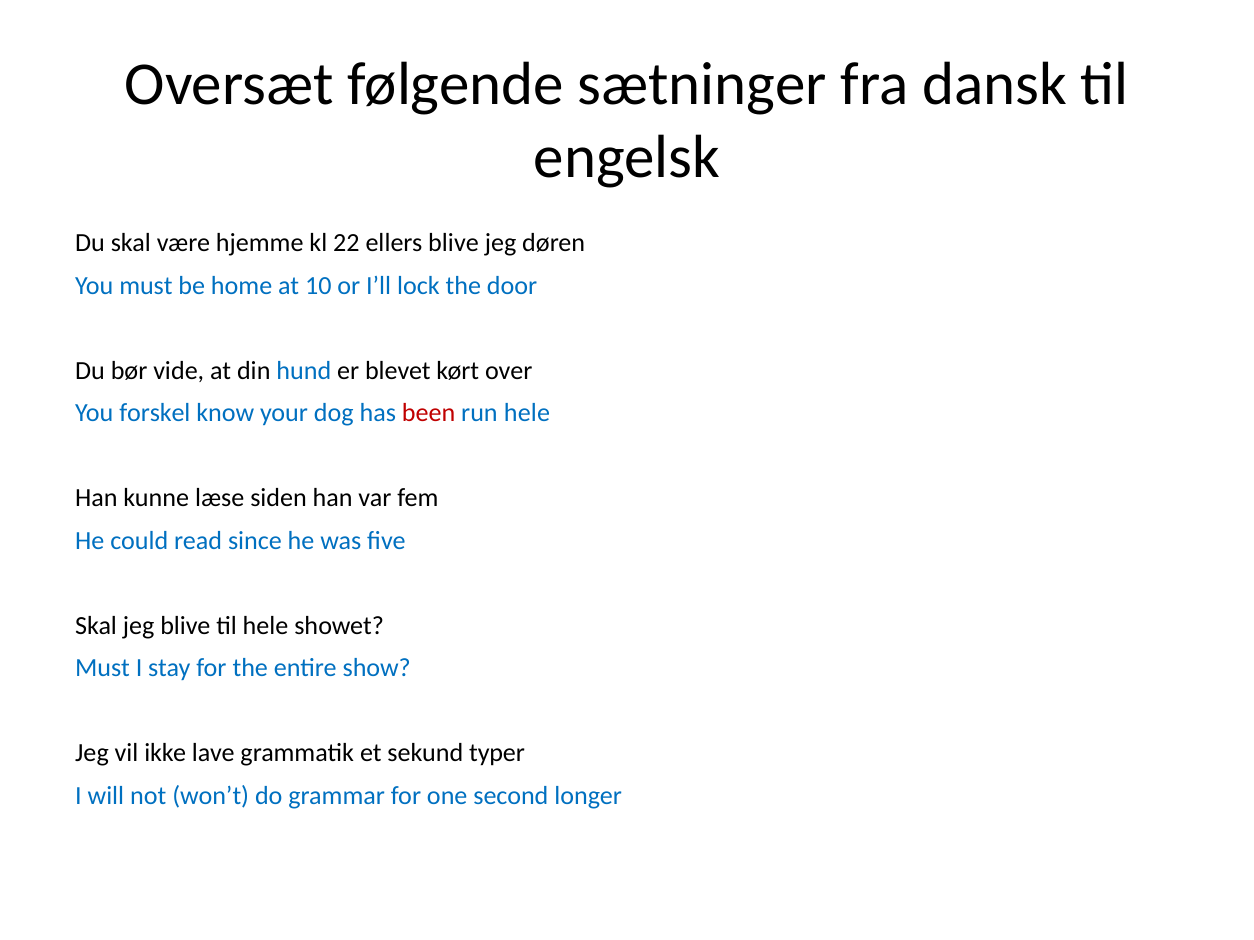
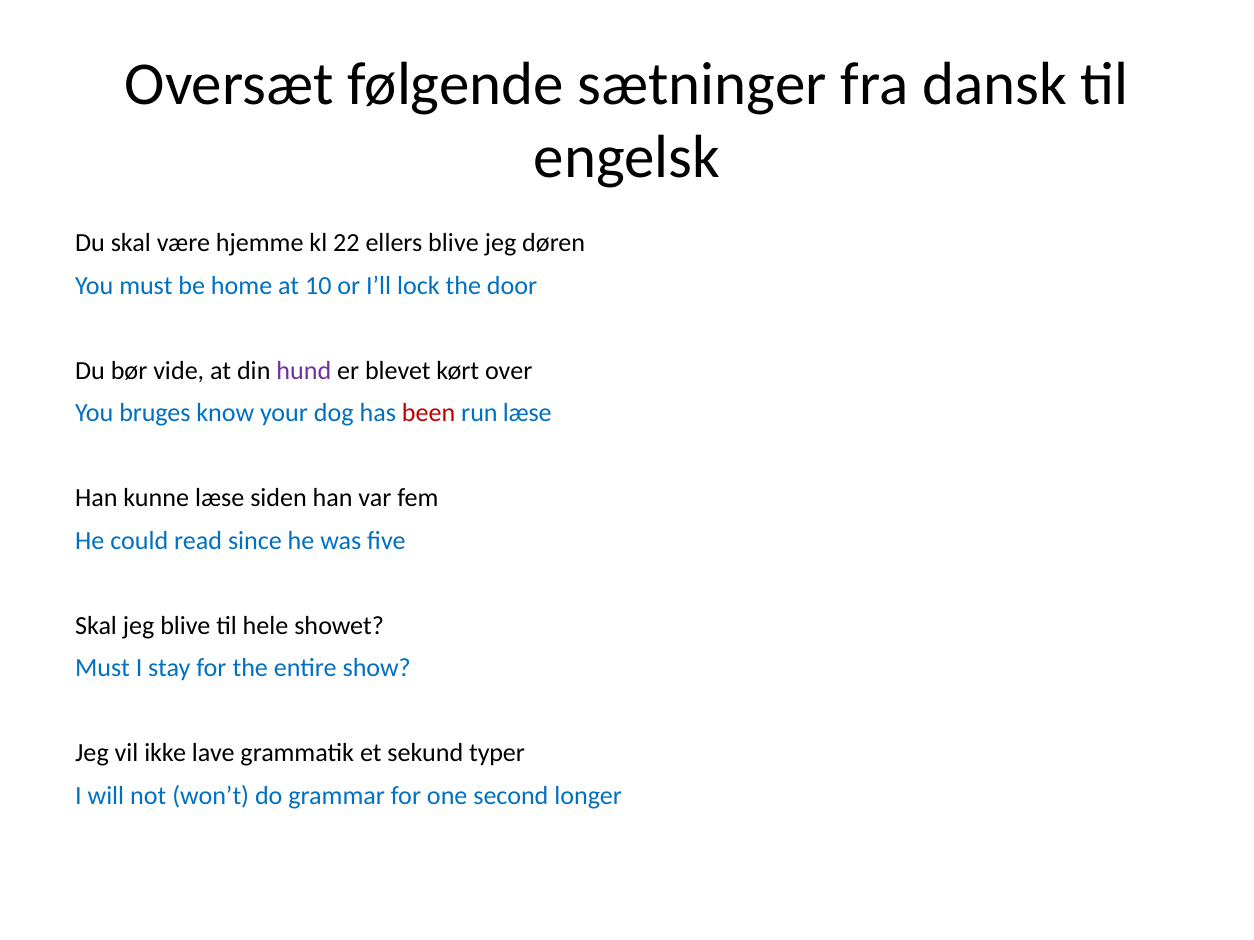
hund colour: blue -> purple
forskel: forskel -> bruges
run hele: hele -> læse
